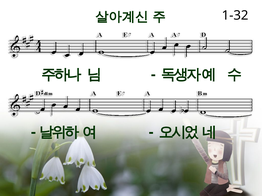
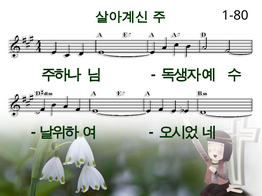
1-32: 1-32 -> 1-80
